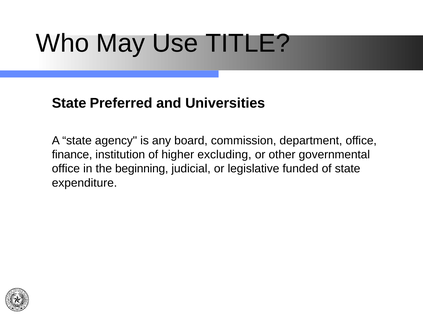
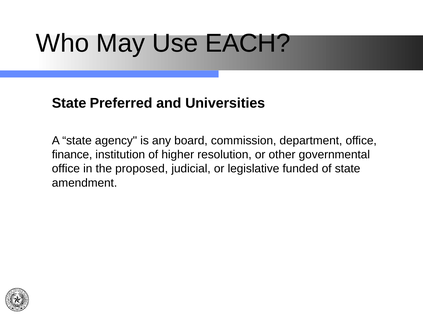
TITLE: TITLE -> EACH
excluding: excluding -> resolution
beginning: beginning -> proposed
expenditure: expenditure -> amendment
